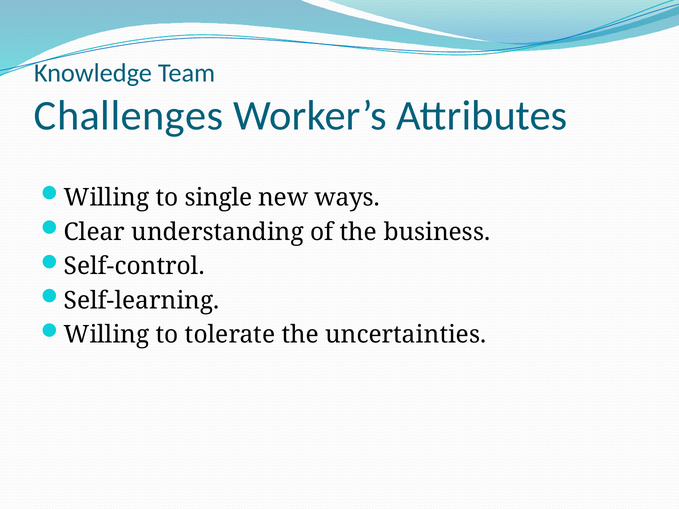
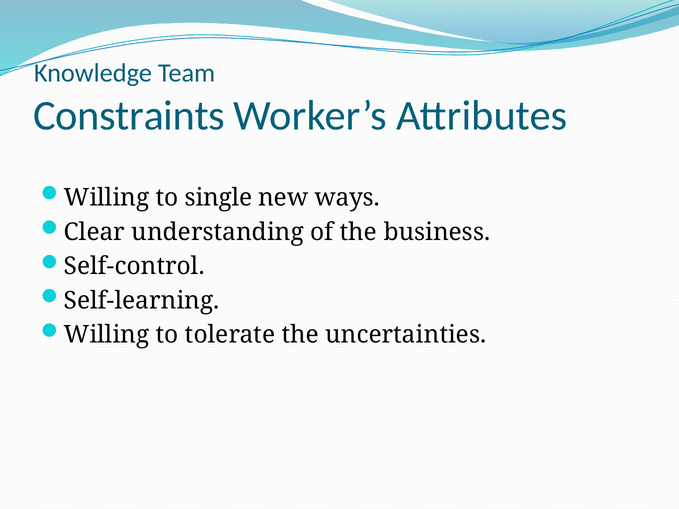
Challenges: Challenges -> Constraints
